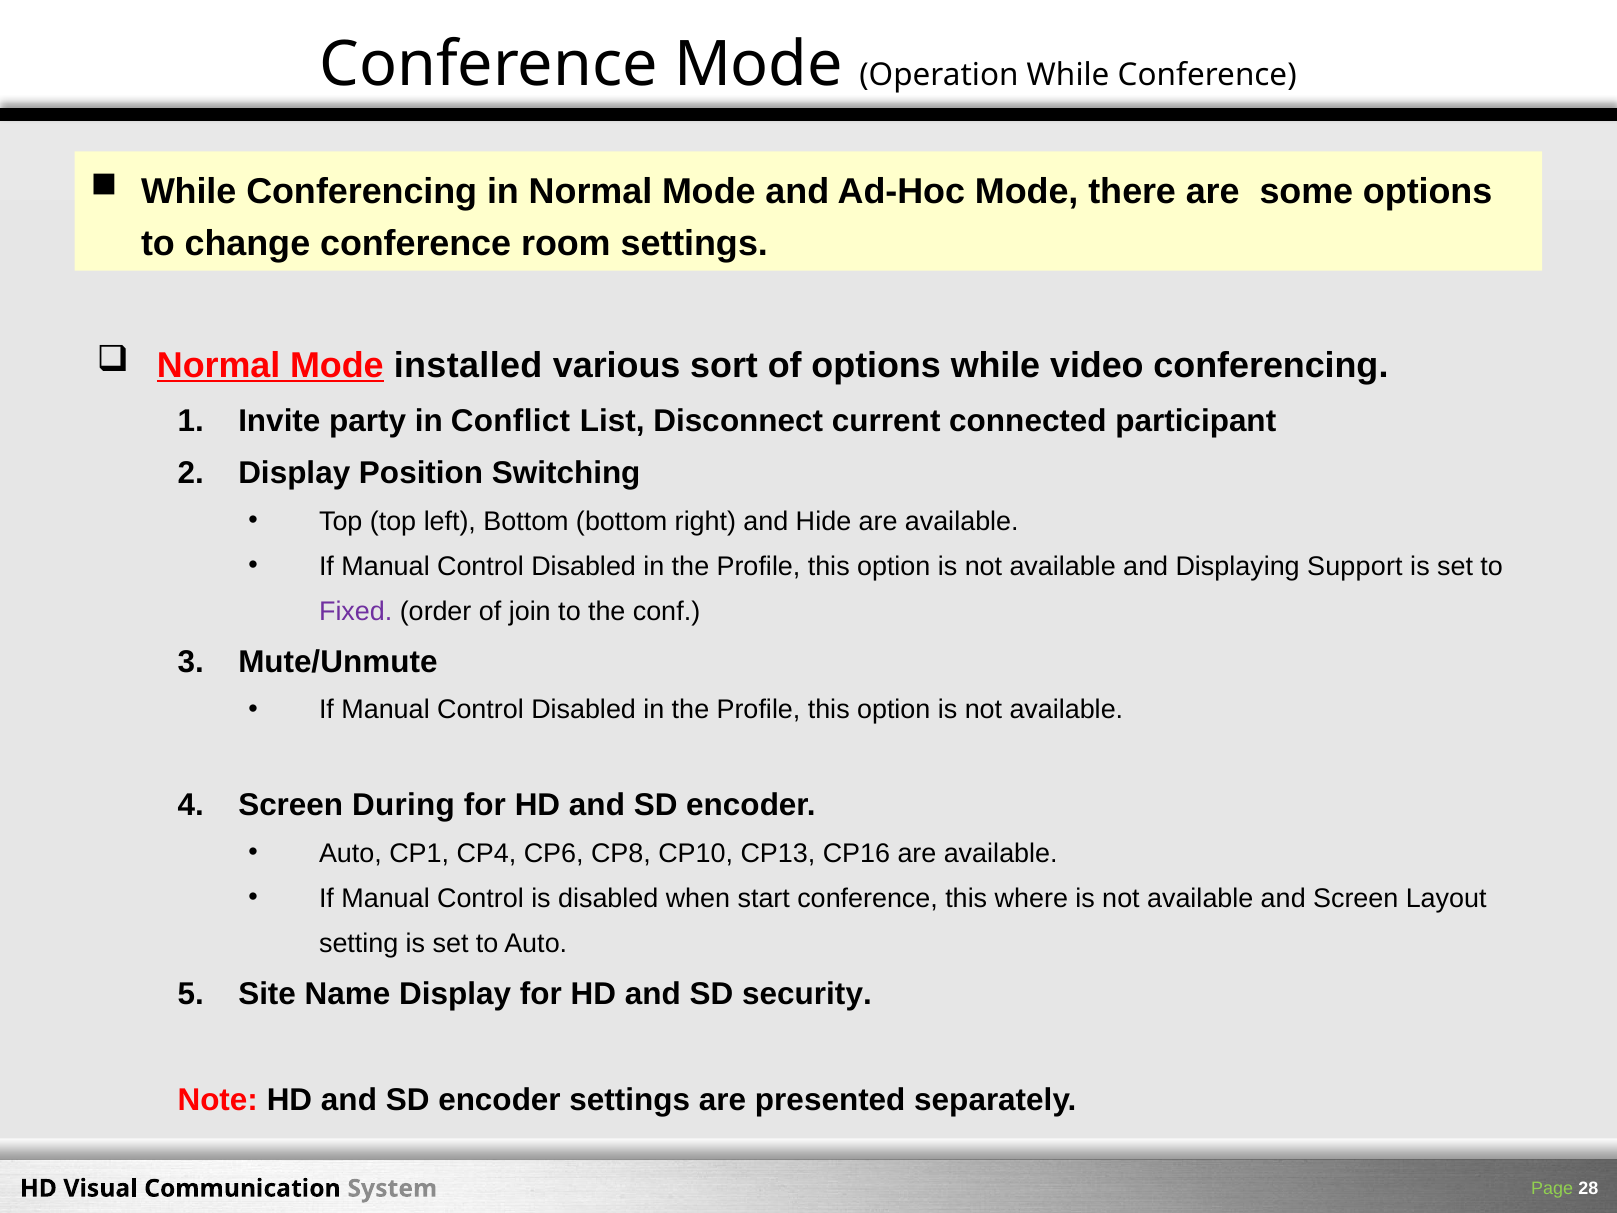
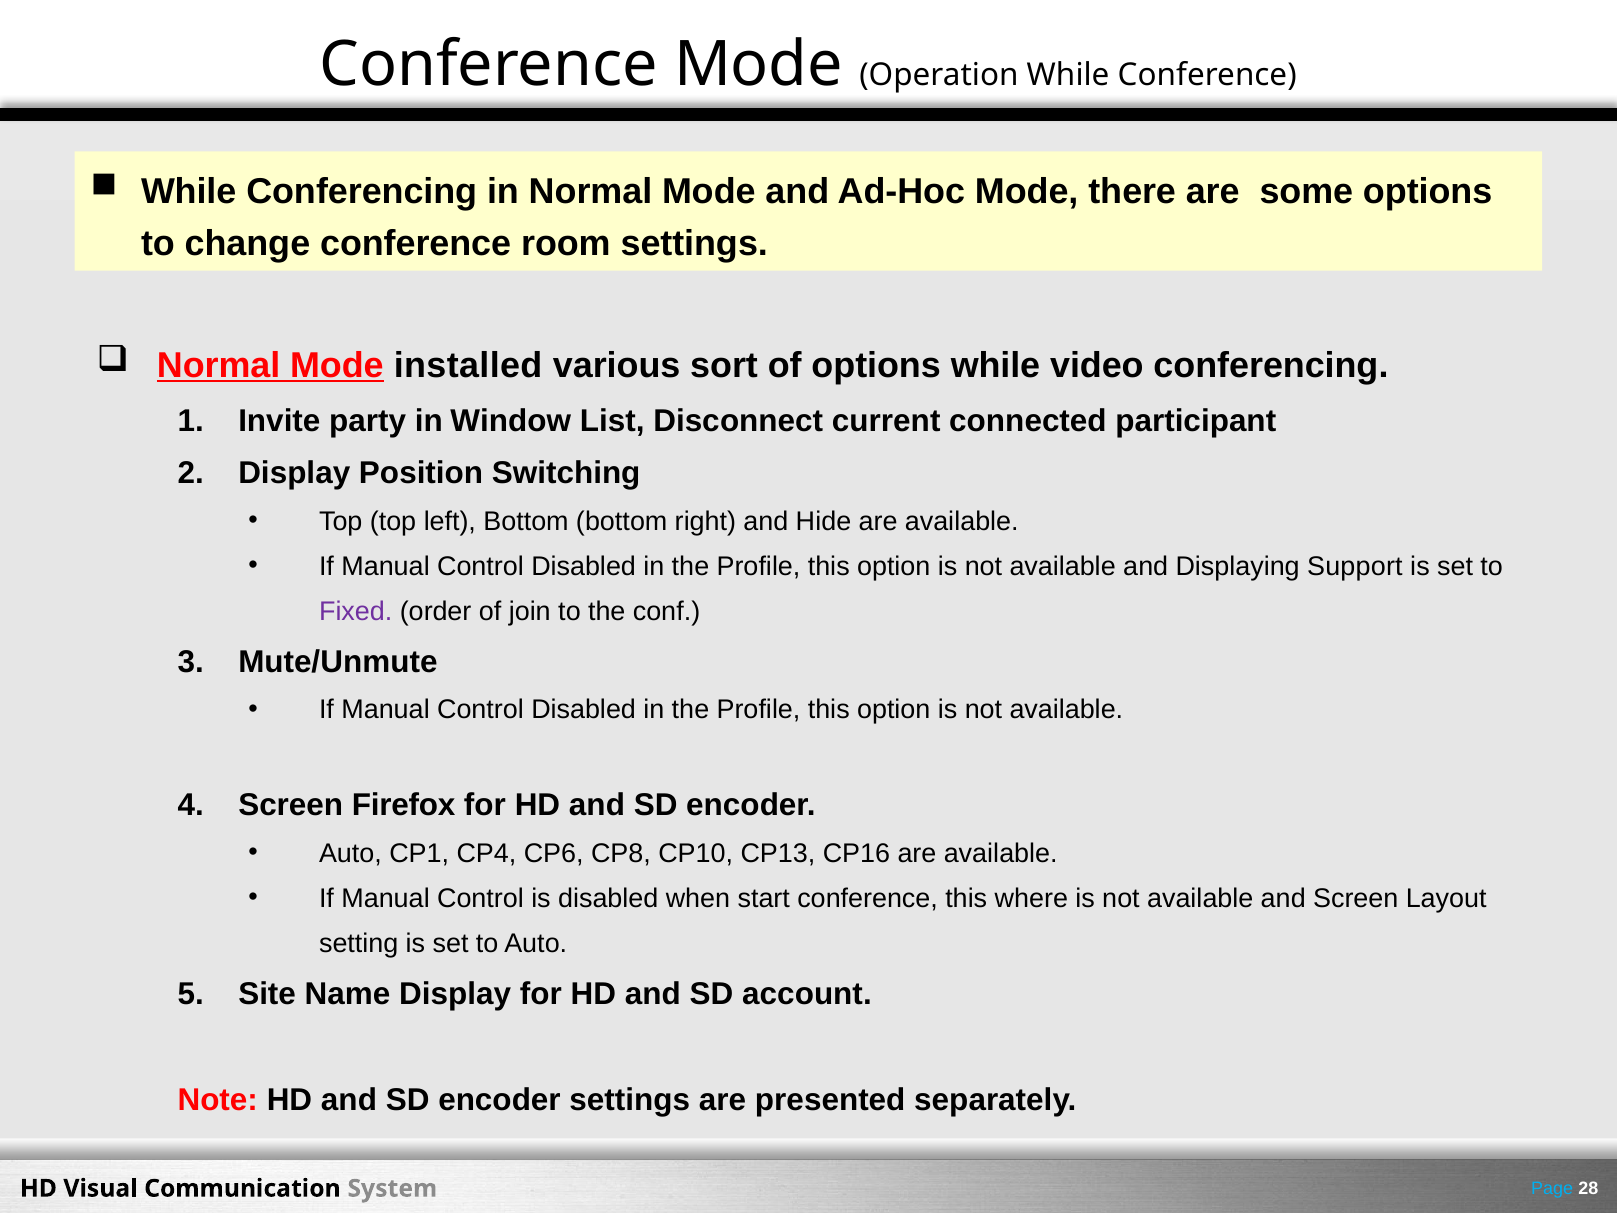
Conflict: Conflict -> Window
During: During -> Firefox
security: security -> account
Page colour: light green -> light blue
